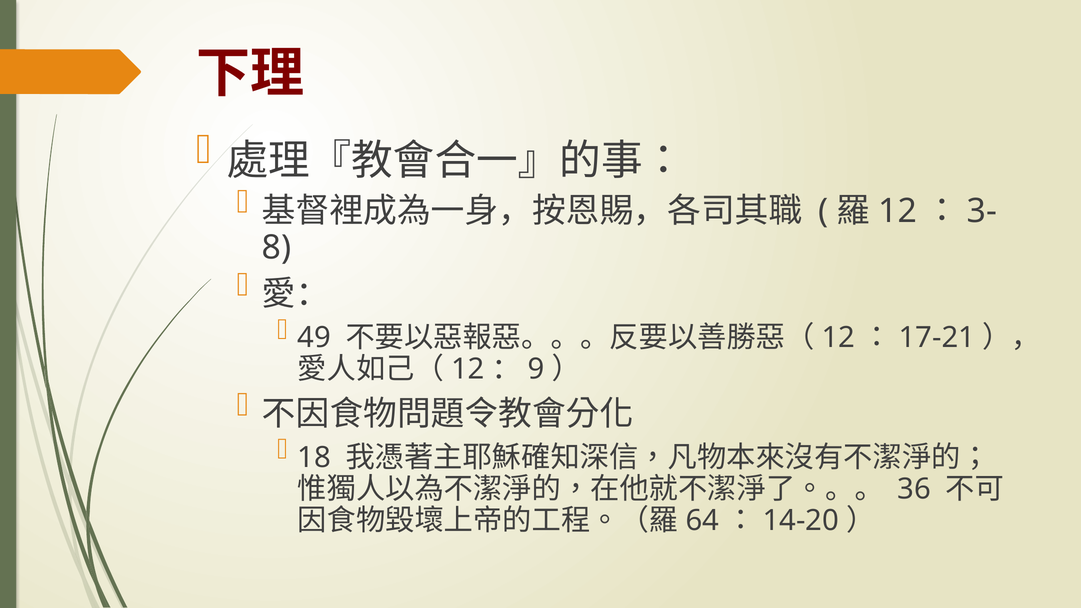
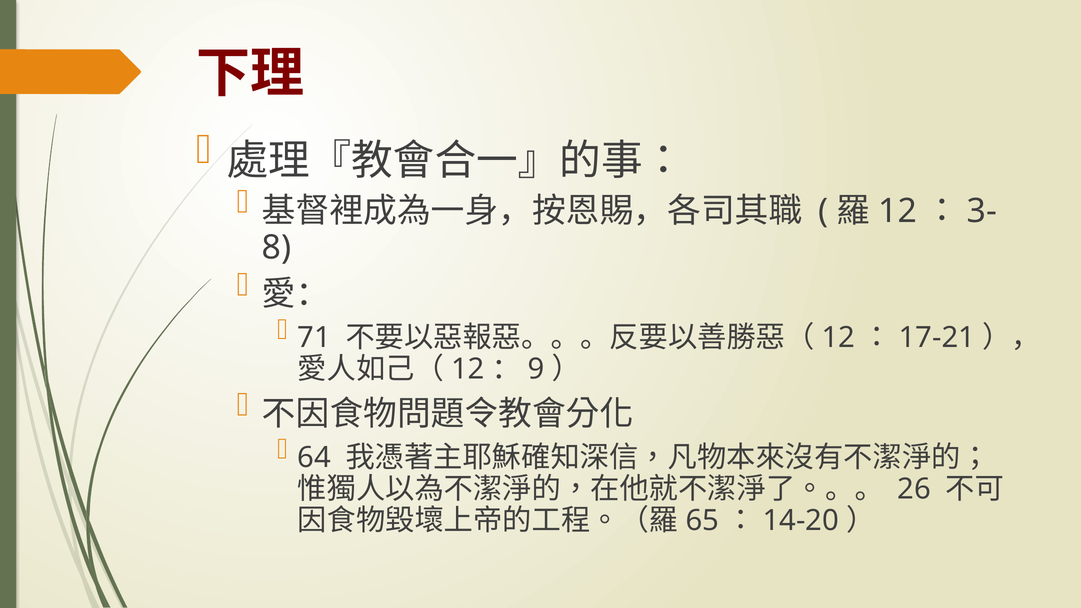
49: 49 -> 71
18: 18 -> 64
36: 36 -> 26
64: 64 -> 65
